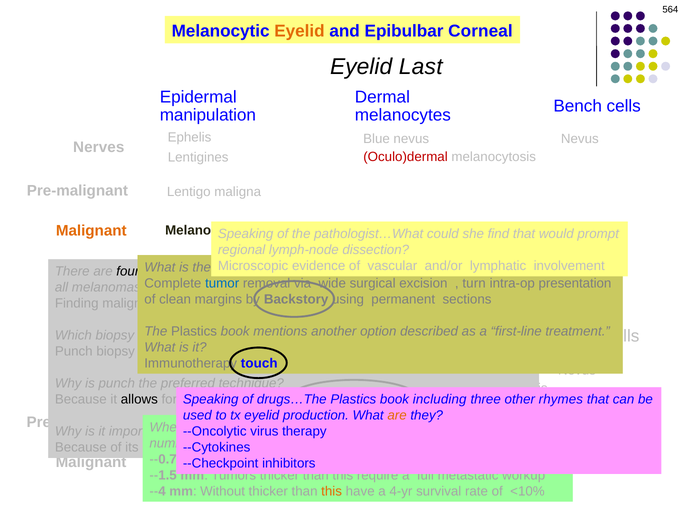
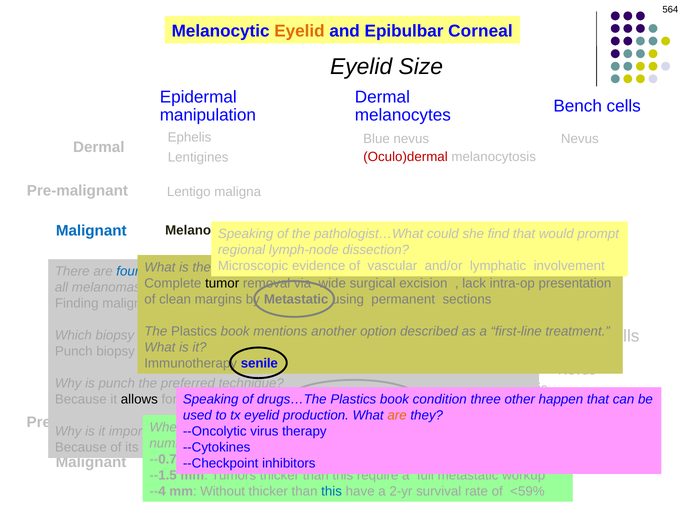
Last: Last -> Size
Nerves at (99, 147): Nerves -> Dermal
Malignant at (91, 230) colour: orange -> blue
four colour: black -> blue
tumor at (222, 283) colour: blue -> black
turn: turn -> lack
by Backstory: Backstory -> Metastatic
touch: touch -> senile
including: including -> condition
rhymes: rhymes -> happen
this at (332, 491) colour: orange -> blue
4-yr: 4-yr -> 2-yr
<10%: <10% -> <59%
